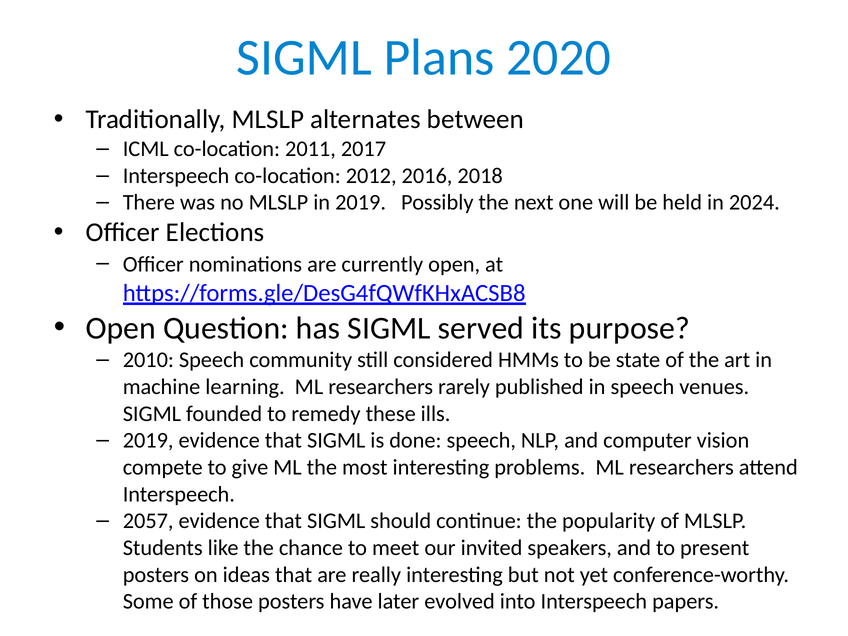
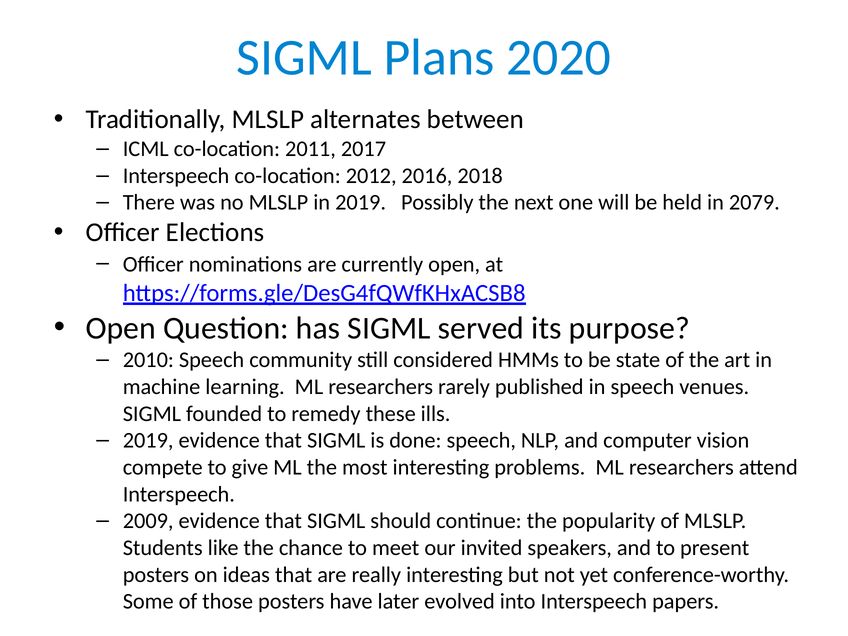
2024: 2024 -> 2079
2057: 2057 -> 2009
